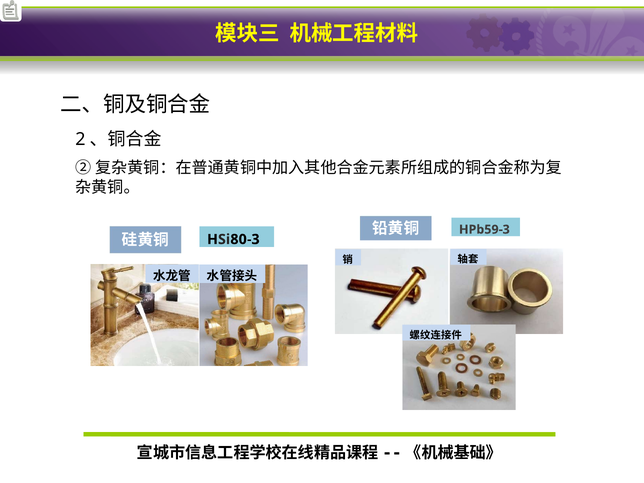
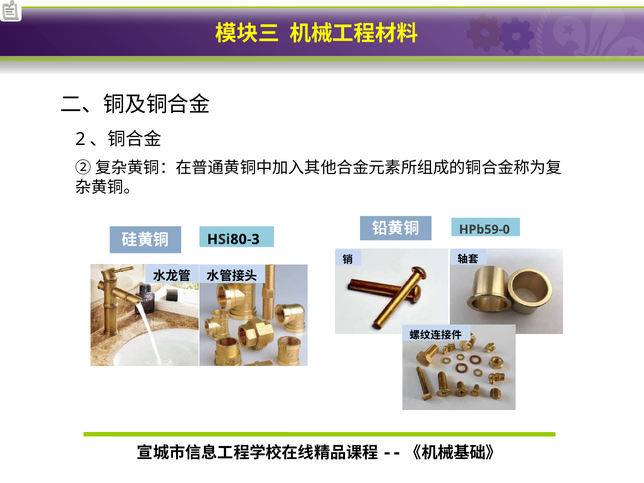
HPb59-3: HPb59-3 -> HPb59-0
